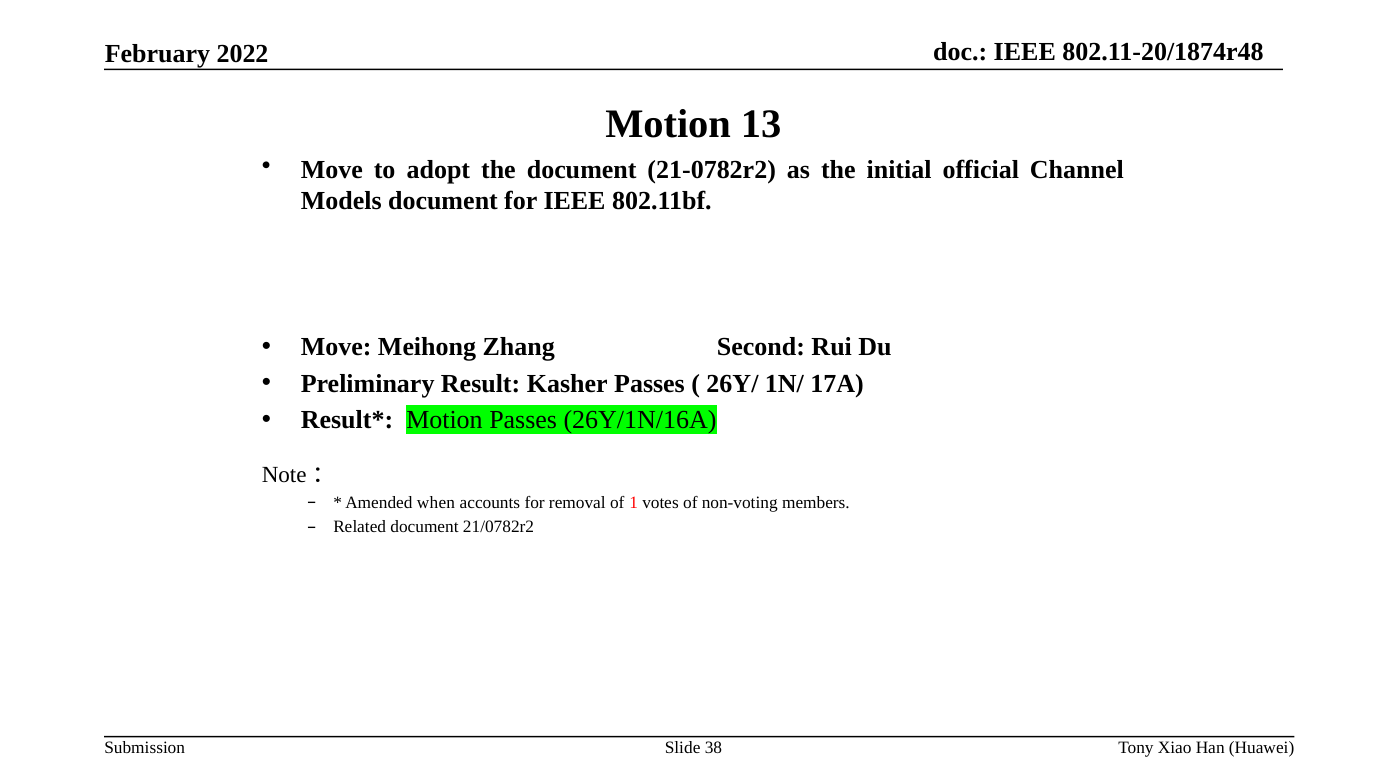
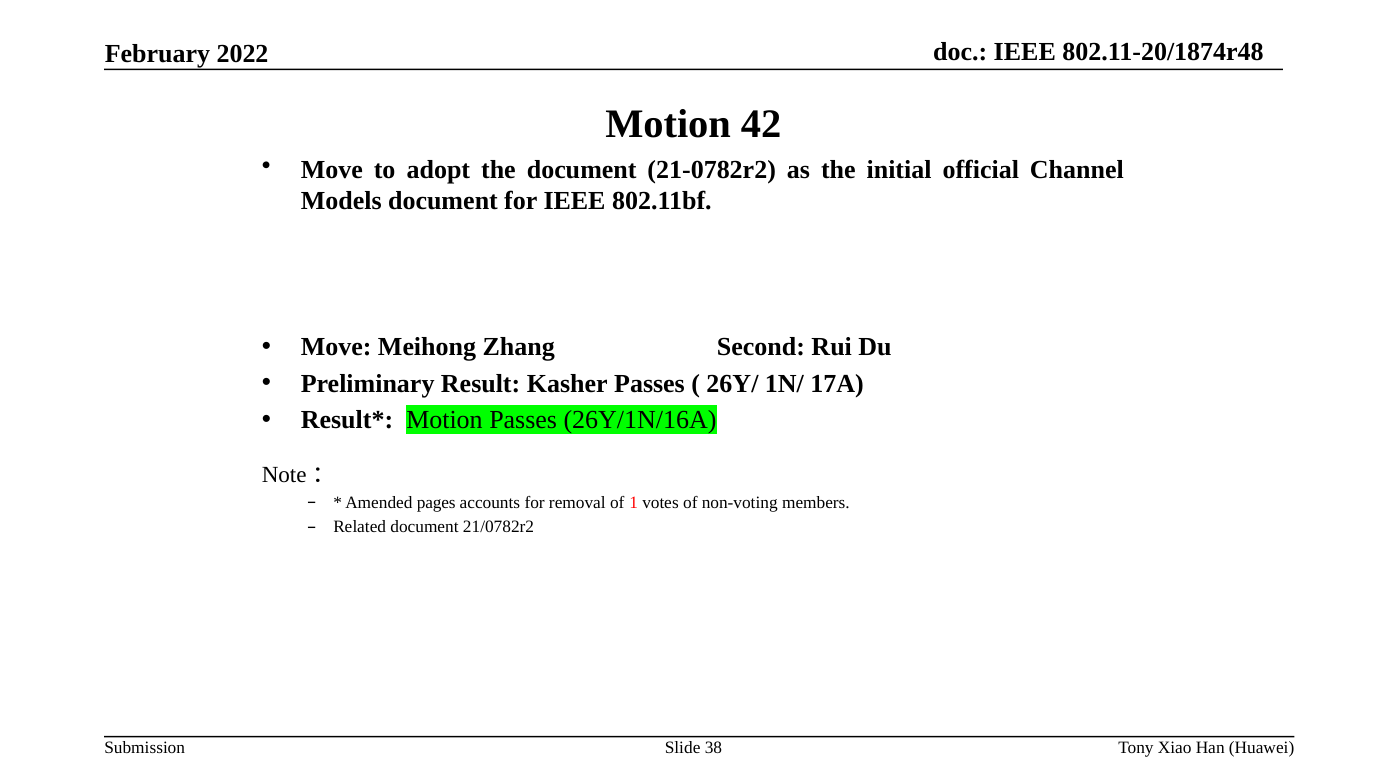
13: 13 -> 42
when: when -> pages
